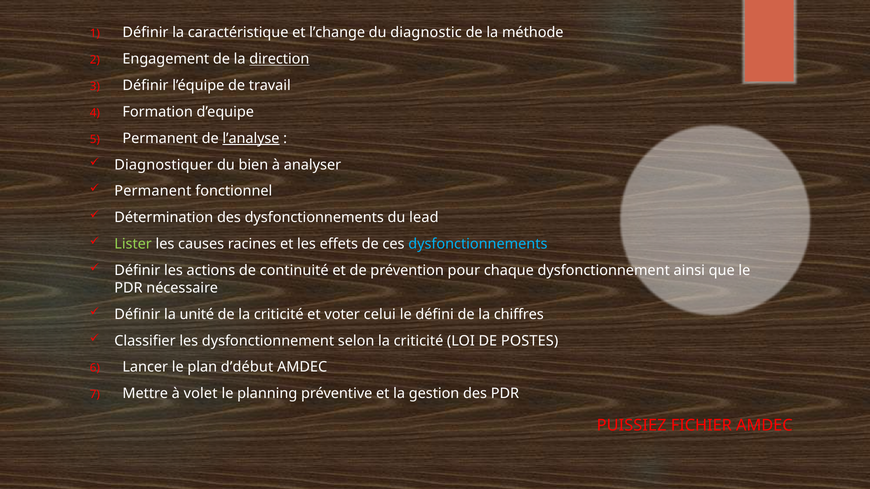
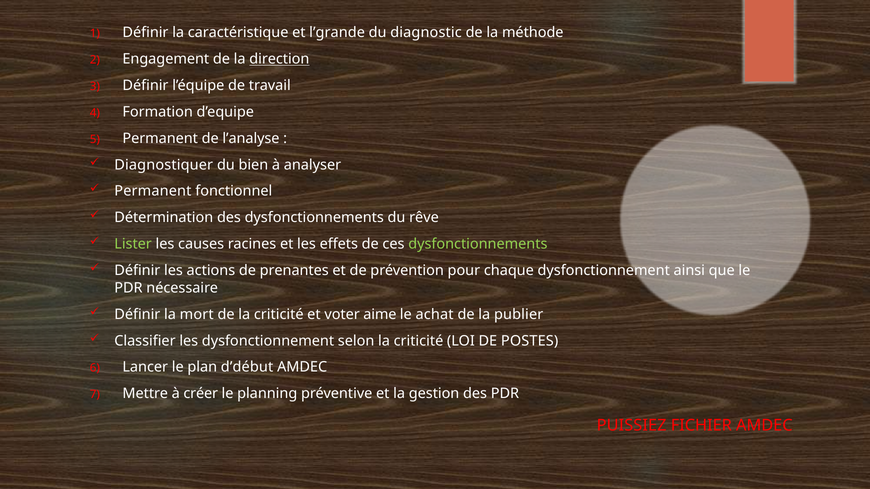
l’change: l’change -> l’grande
l’analyse underline: present -> none
lead: lead -> rêve
dysfonctionnements at (478, 244) colour: light blue -> light green
continuité: continuité -> prenantes
unité: unité -> mort
celui: celui -> aime
défini: défini -> achat
chiffres: chiffres -> publier
volet: volet -> créer
